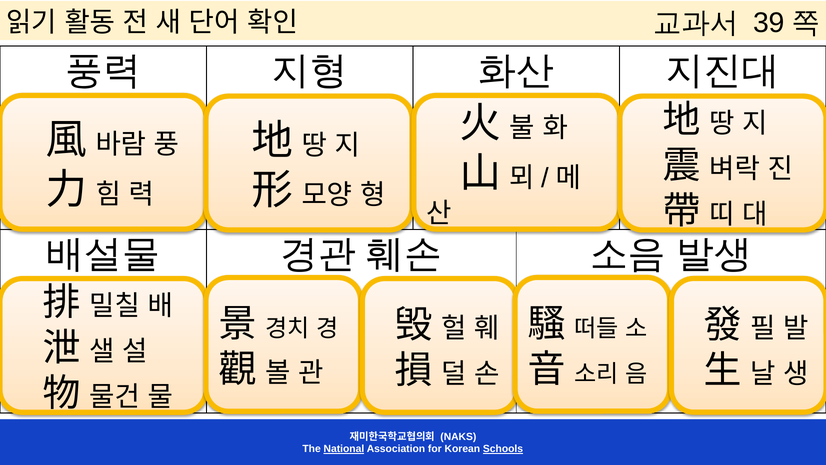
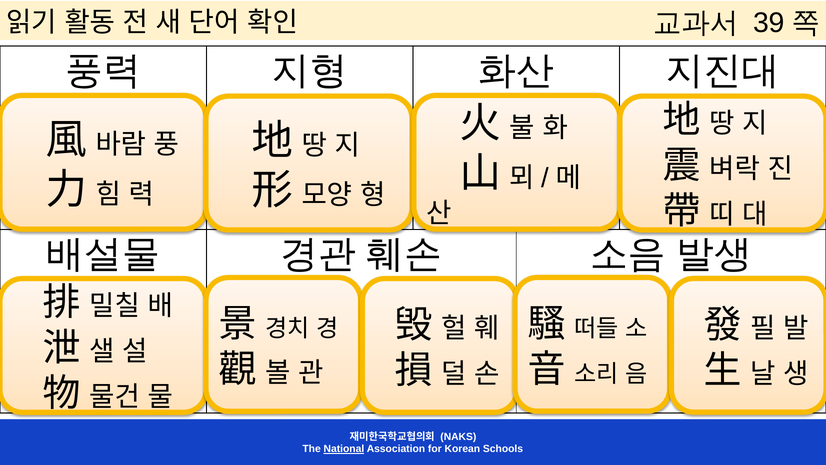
Schools underline: present -> none
